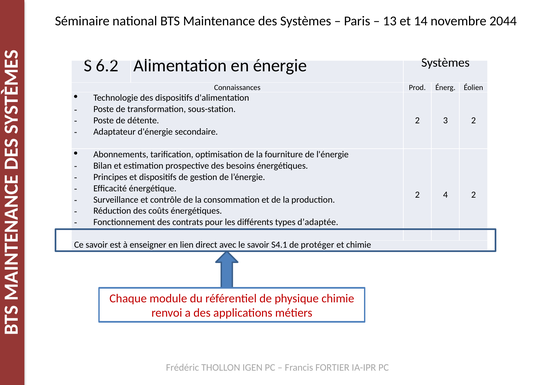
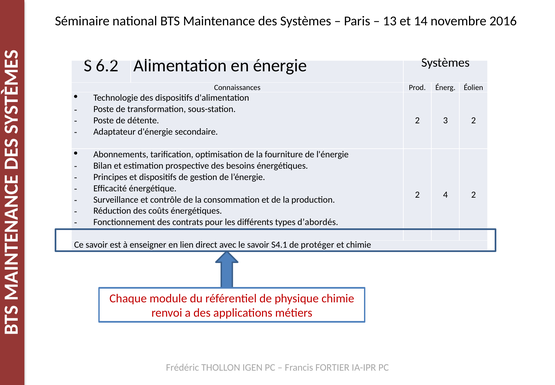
2044: 2044 -> 2016
d’adaptée: d’adaptée -> d’abordés
